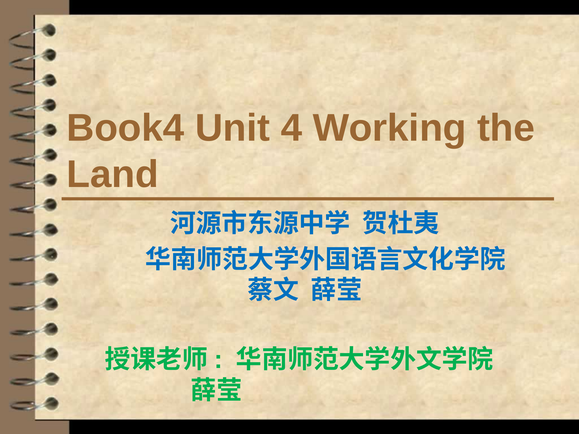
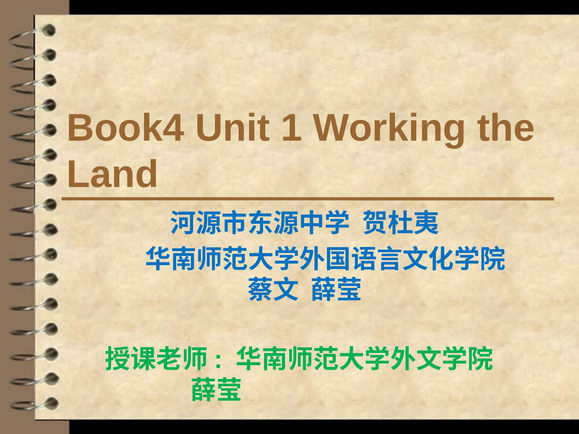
4: 4 -> 1
